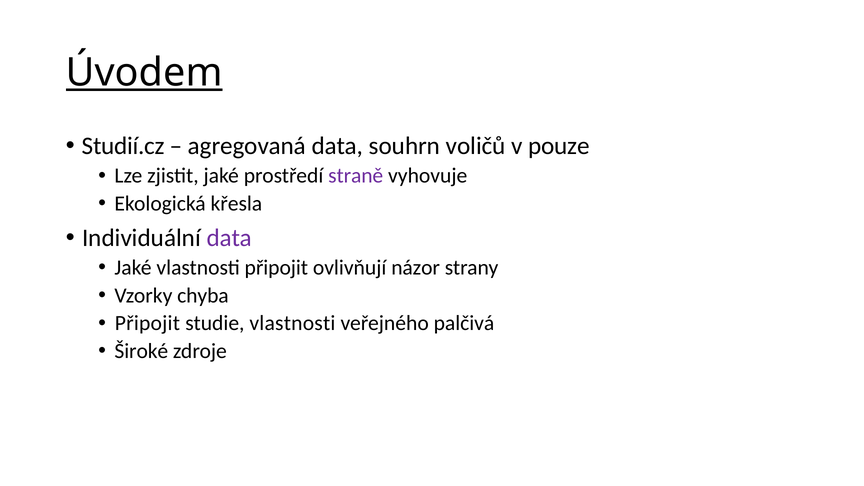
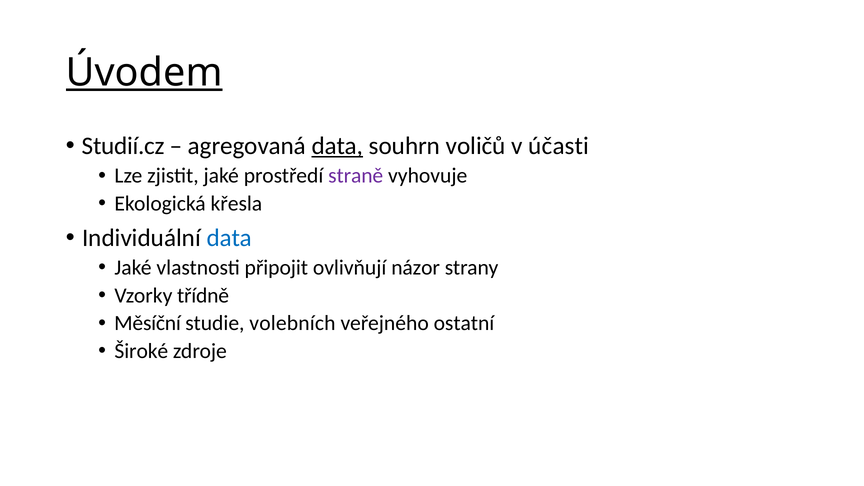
data at (337, 146) underline: none -> present
pouze: pouze -> účasti
data at (229, 238) colour: purple -> blue
chyba: chyba -> třídně
Připojit at (147, 323): Připojit -> Měsíční
studie vlastnosti: vlastnosti -> volebních
palčivá: palčivá -> ostatní
